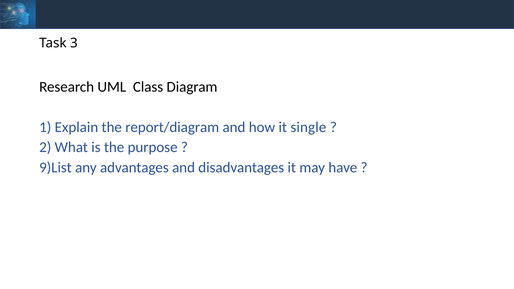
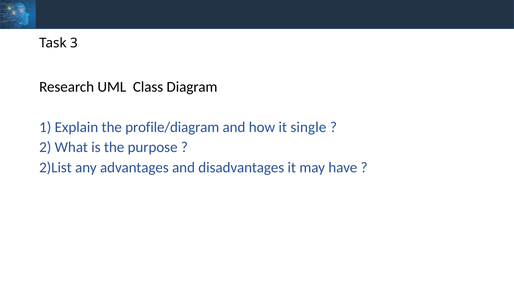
report/diagram: report/diagram -> profile/diagram
9)List: 9)List -> 2)List
